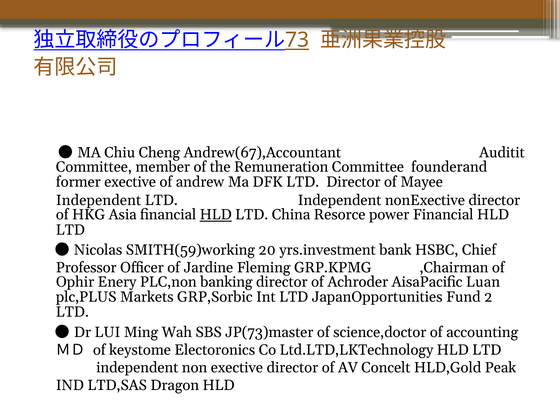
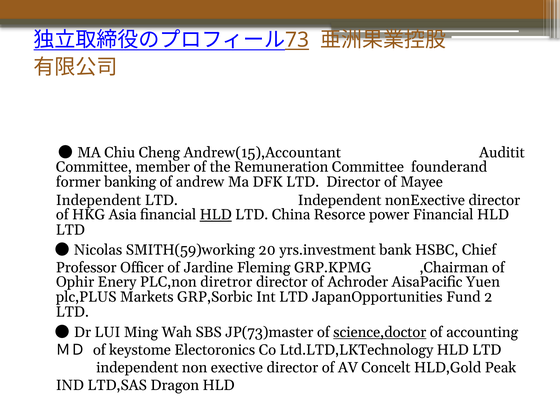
Andrew(67),Accountant: Andrew(67),Accountant -> Andrew(15),Accountant
former exective: exective -> banking
banking: banking -> diretror
Luan: Luan -> Yuen
science,doctor underline: none -> present
